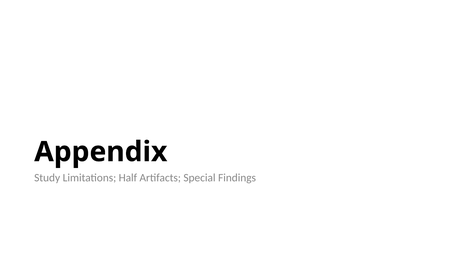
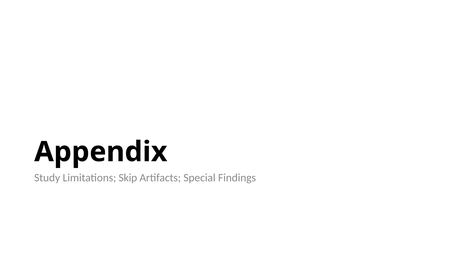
Half: Half -> Skip
